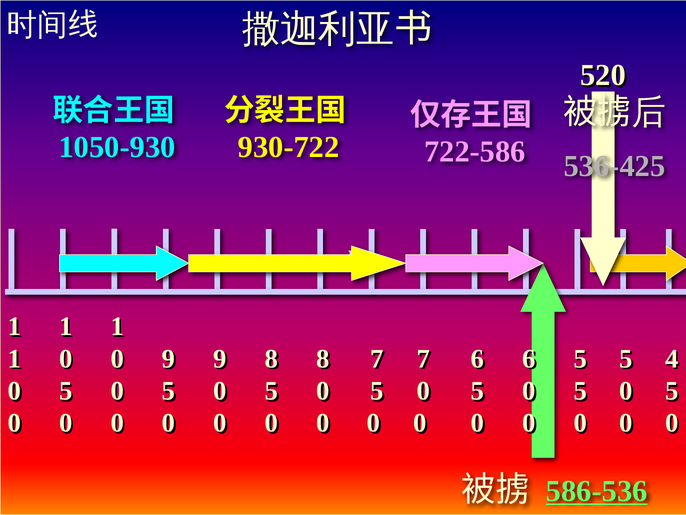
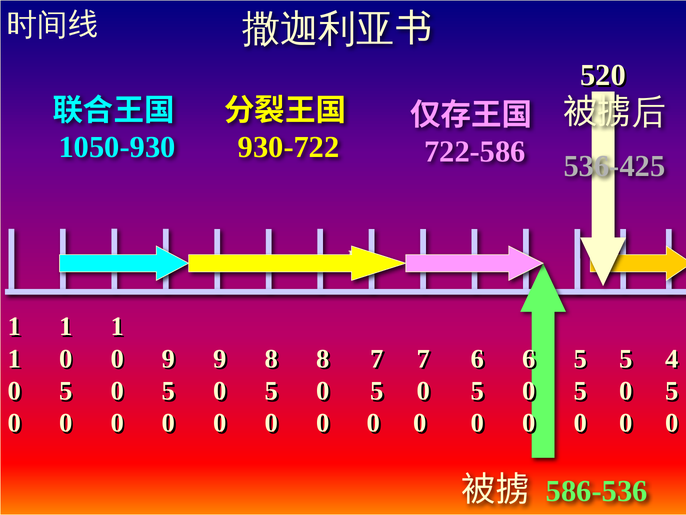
586-536 underline: present -> none
